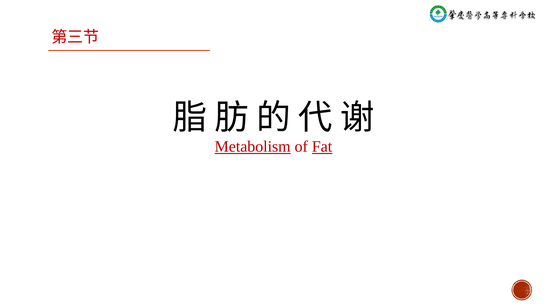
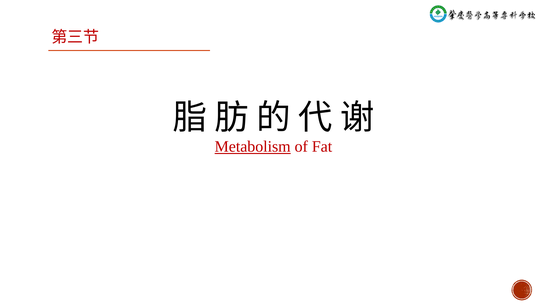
Fat underline: present -> none
